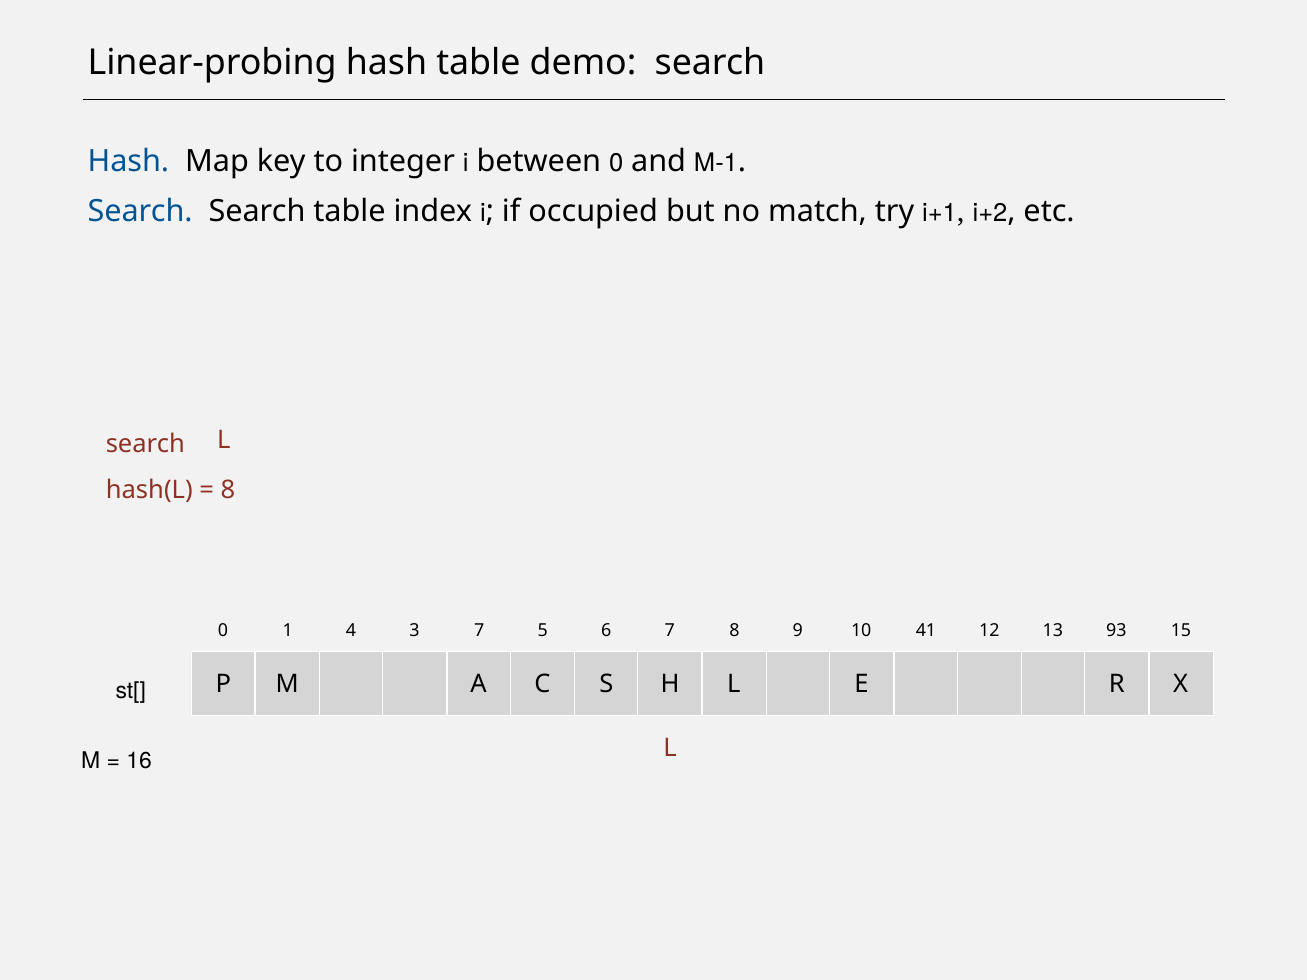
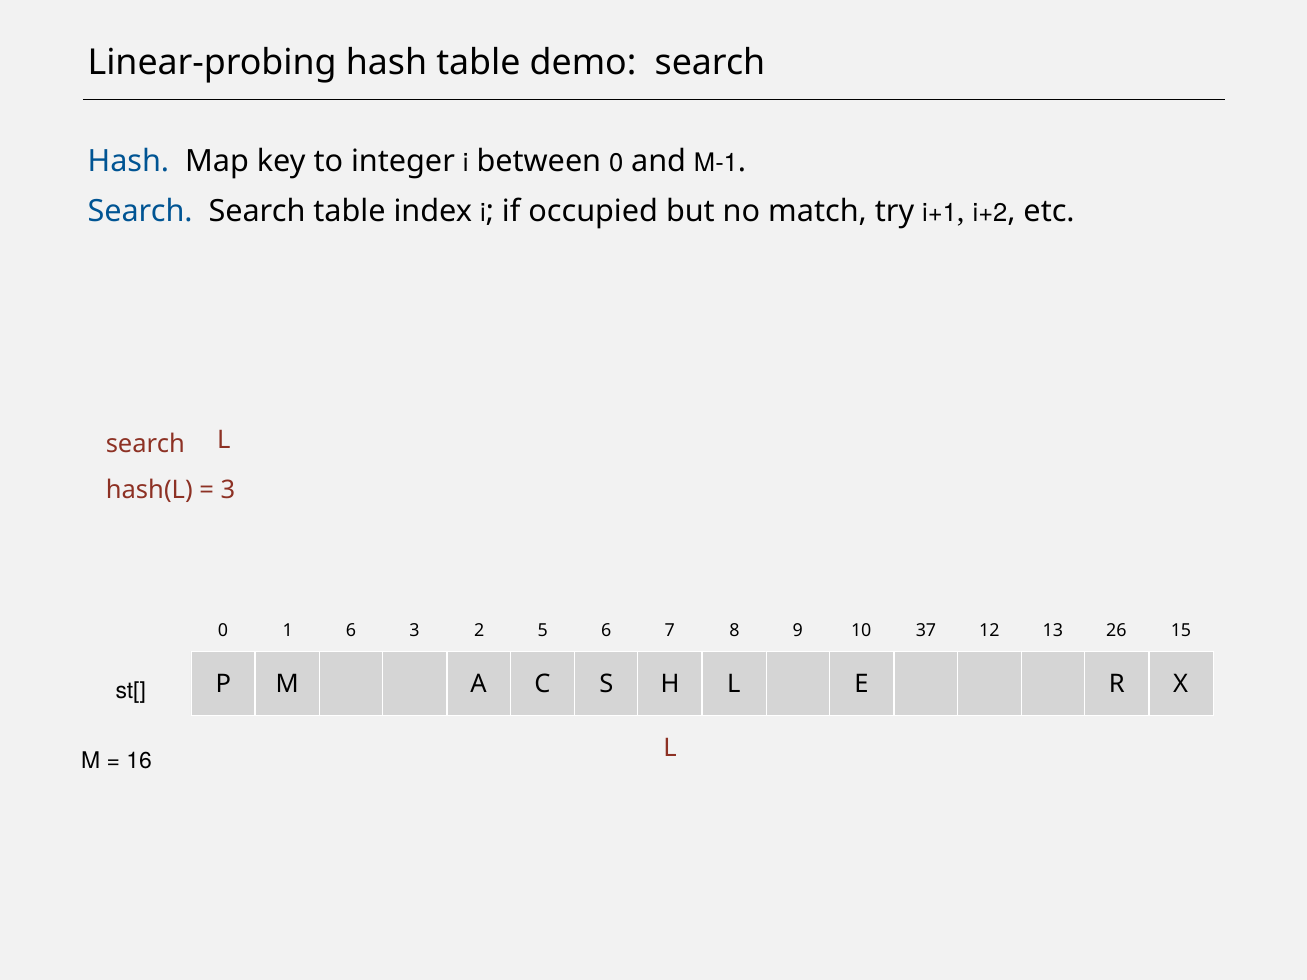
8 at (228, 491): 8 -> 3
1 4: 4 -> 6
3 7: 7 -> 2
41: 41 -> 37
93: 93 -> 26
